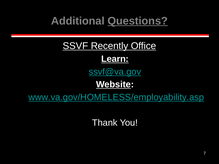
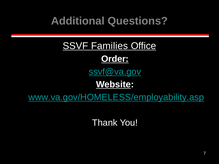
Questions underline: present -> none
Recently: Recently -> Families
Learn: Learn -> Order
